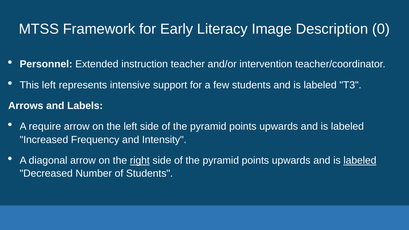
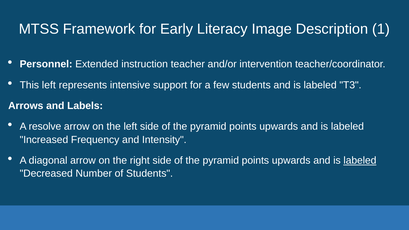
0: 0 -> 1
require: require -> resolve
right underline: present -> none
